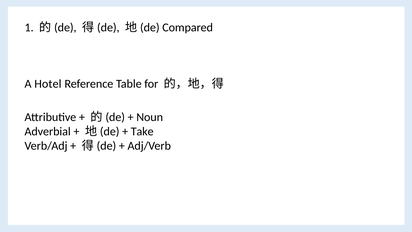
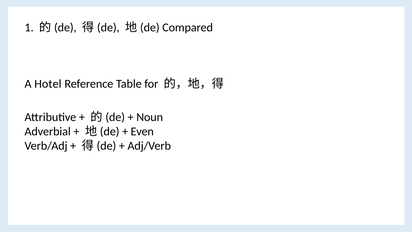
Take: Take -> Even
